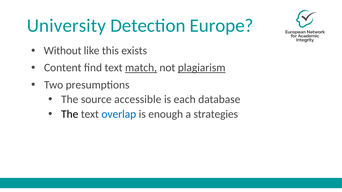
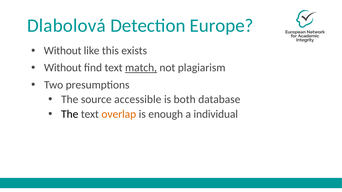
University: University -> Dlabolová
Content at (63, 68): Content -> Without
plagiarism underline: present -> none
each: each -> both
overlap colour: blue -> orange
strategies: strategies -> individual
